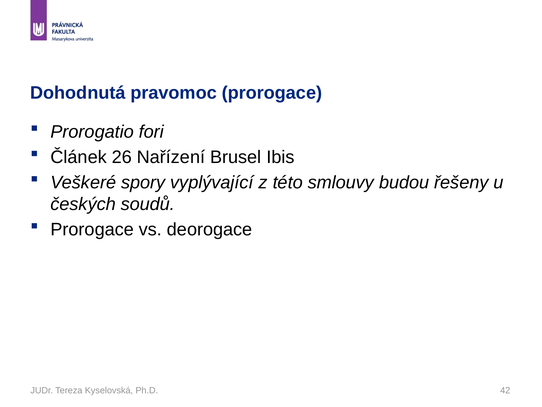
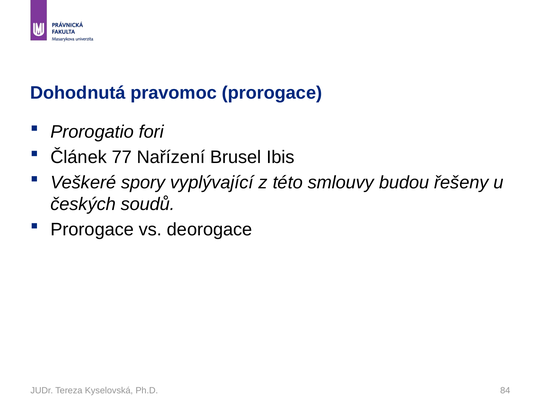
26: 26 -> 77
42: 42 -> 84
